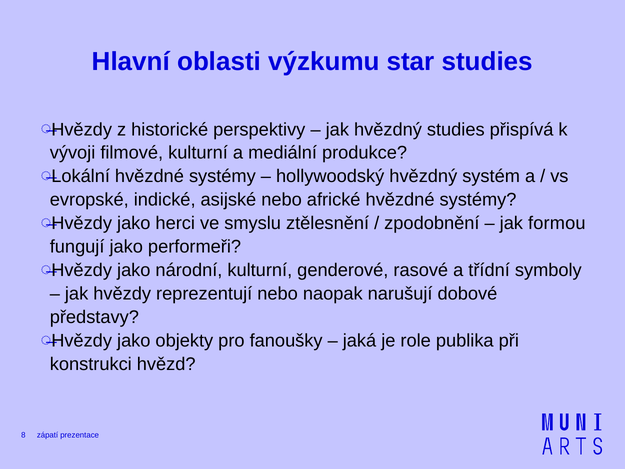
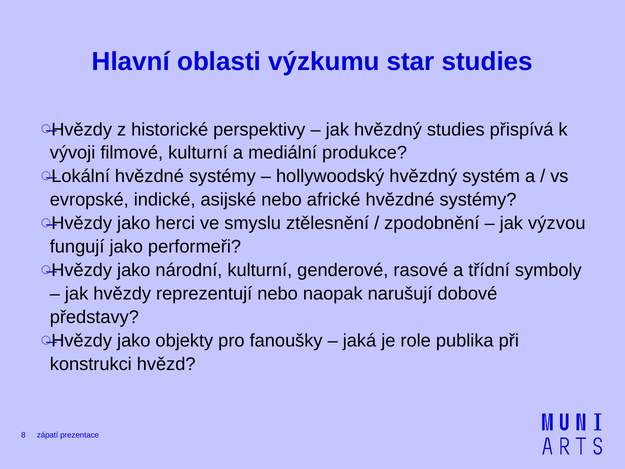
formou: formou -> výzvou
